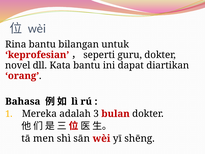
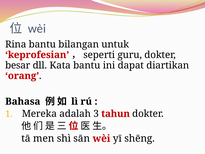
novel: novel -> besar
bulan: bulan -> tahun
